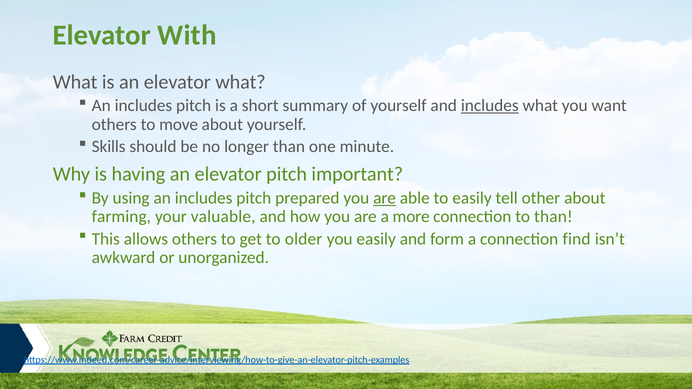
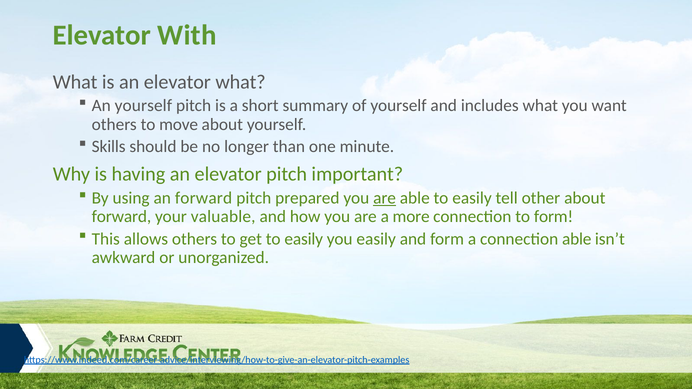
includes at (143, 106): includes -> yourself
includes at (490, 106) underline: present -> none
using an includes: includes -> forward
farming at (121, 217): farming -> forward
to than: than -> form
get to older: older -> easily
connection find: find -> able
